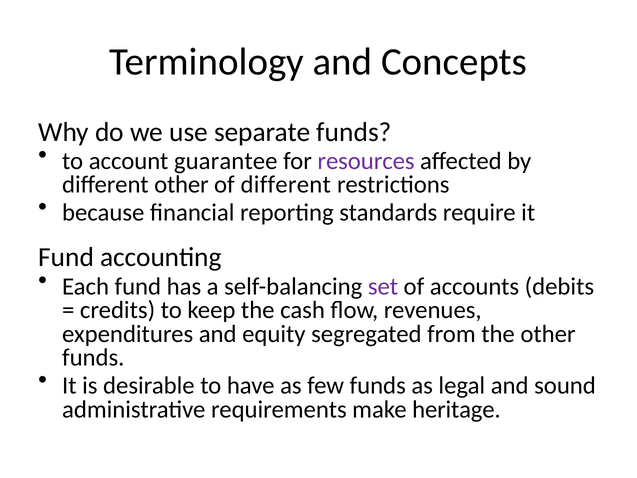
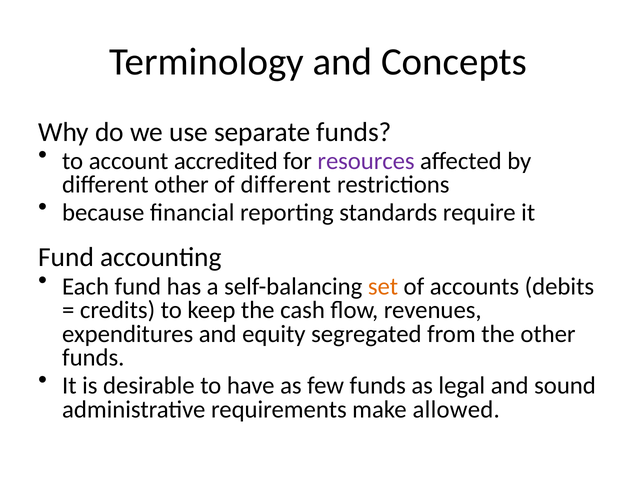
guarantee: guarantee -> accredited
set colour: purple -> orange
heritage: heritage -> allowed
